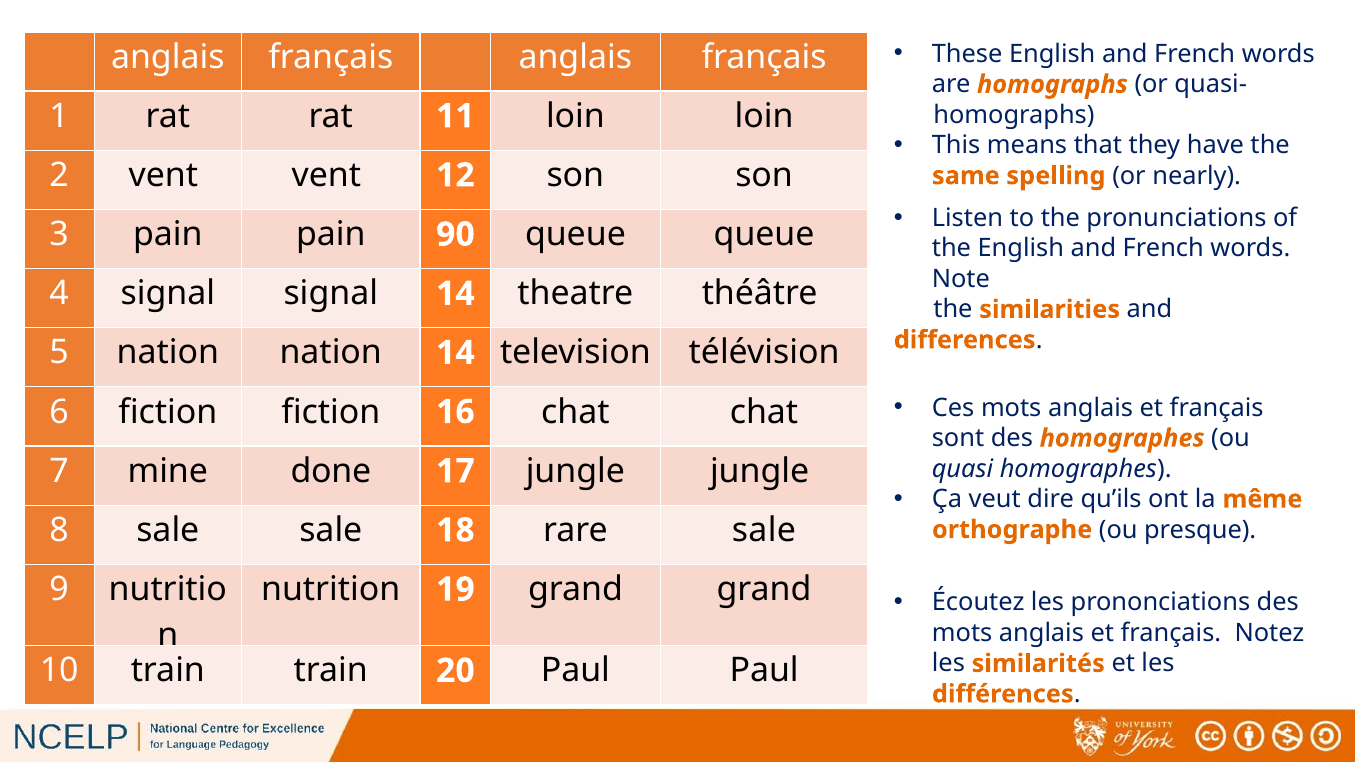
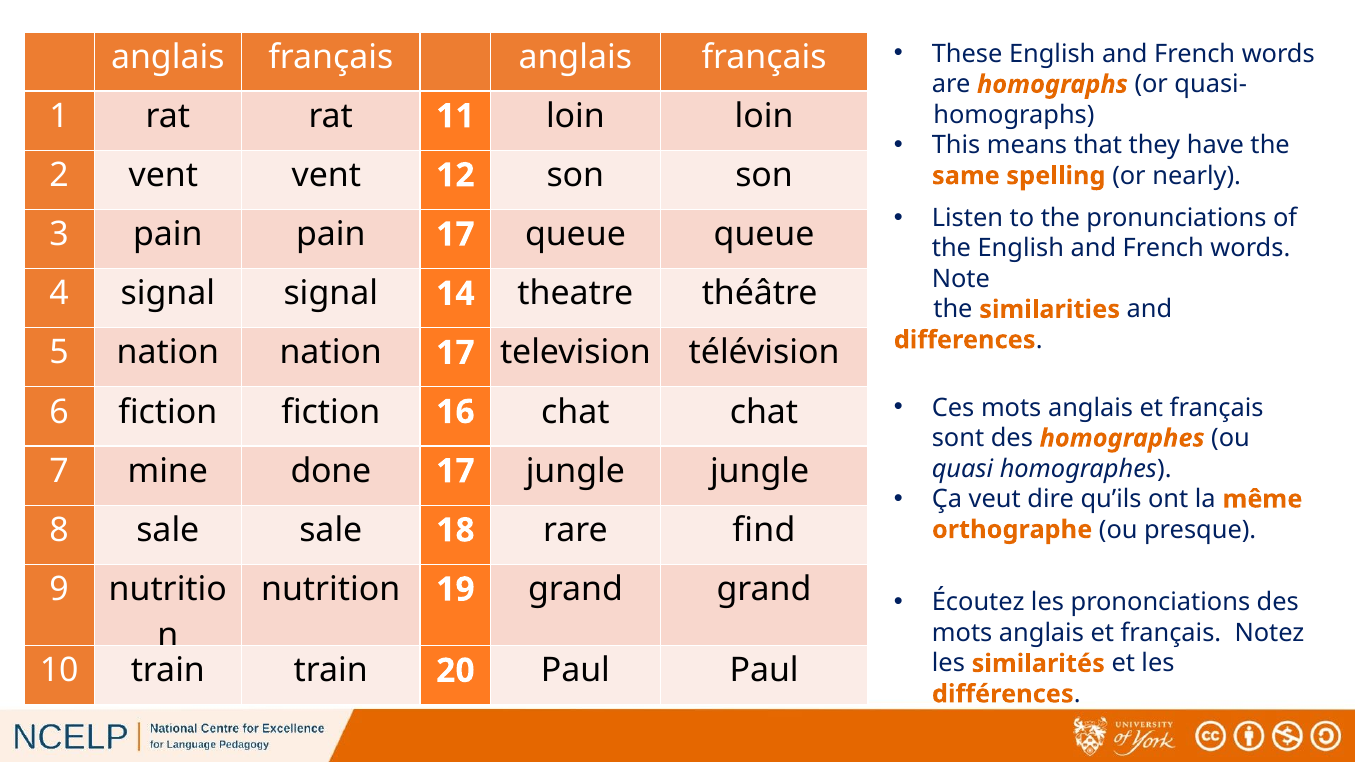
pain 90: 90 -> 17
nation 14: 14 -> 17
rare sale: sale -> find
